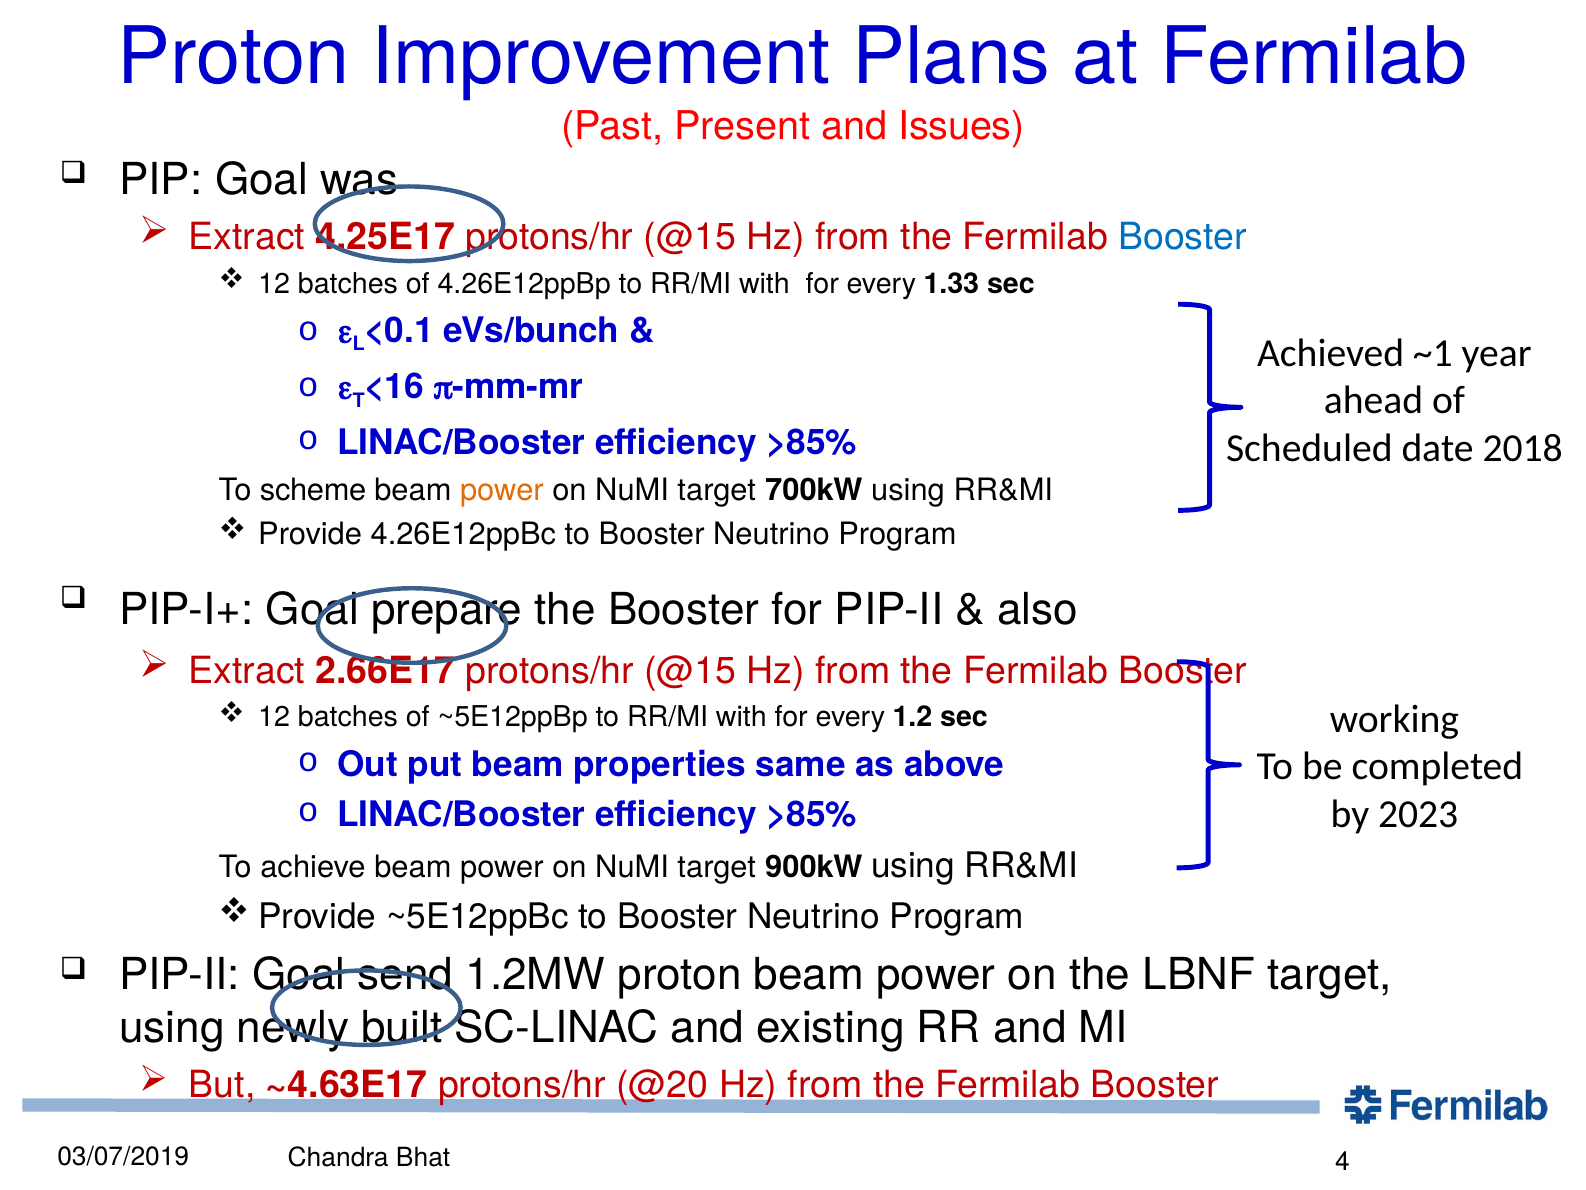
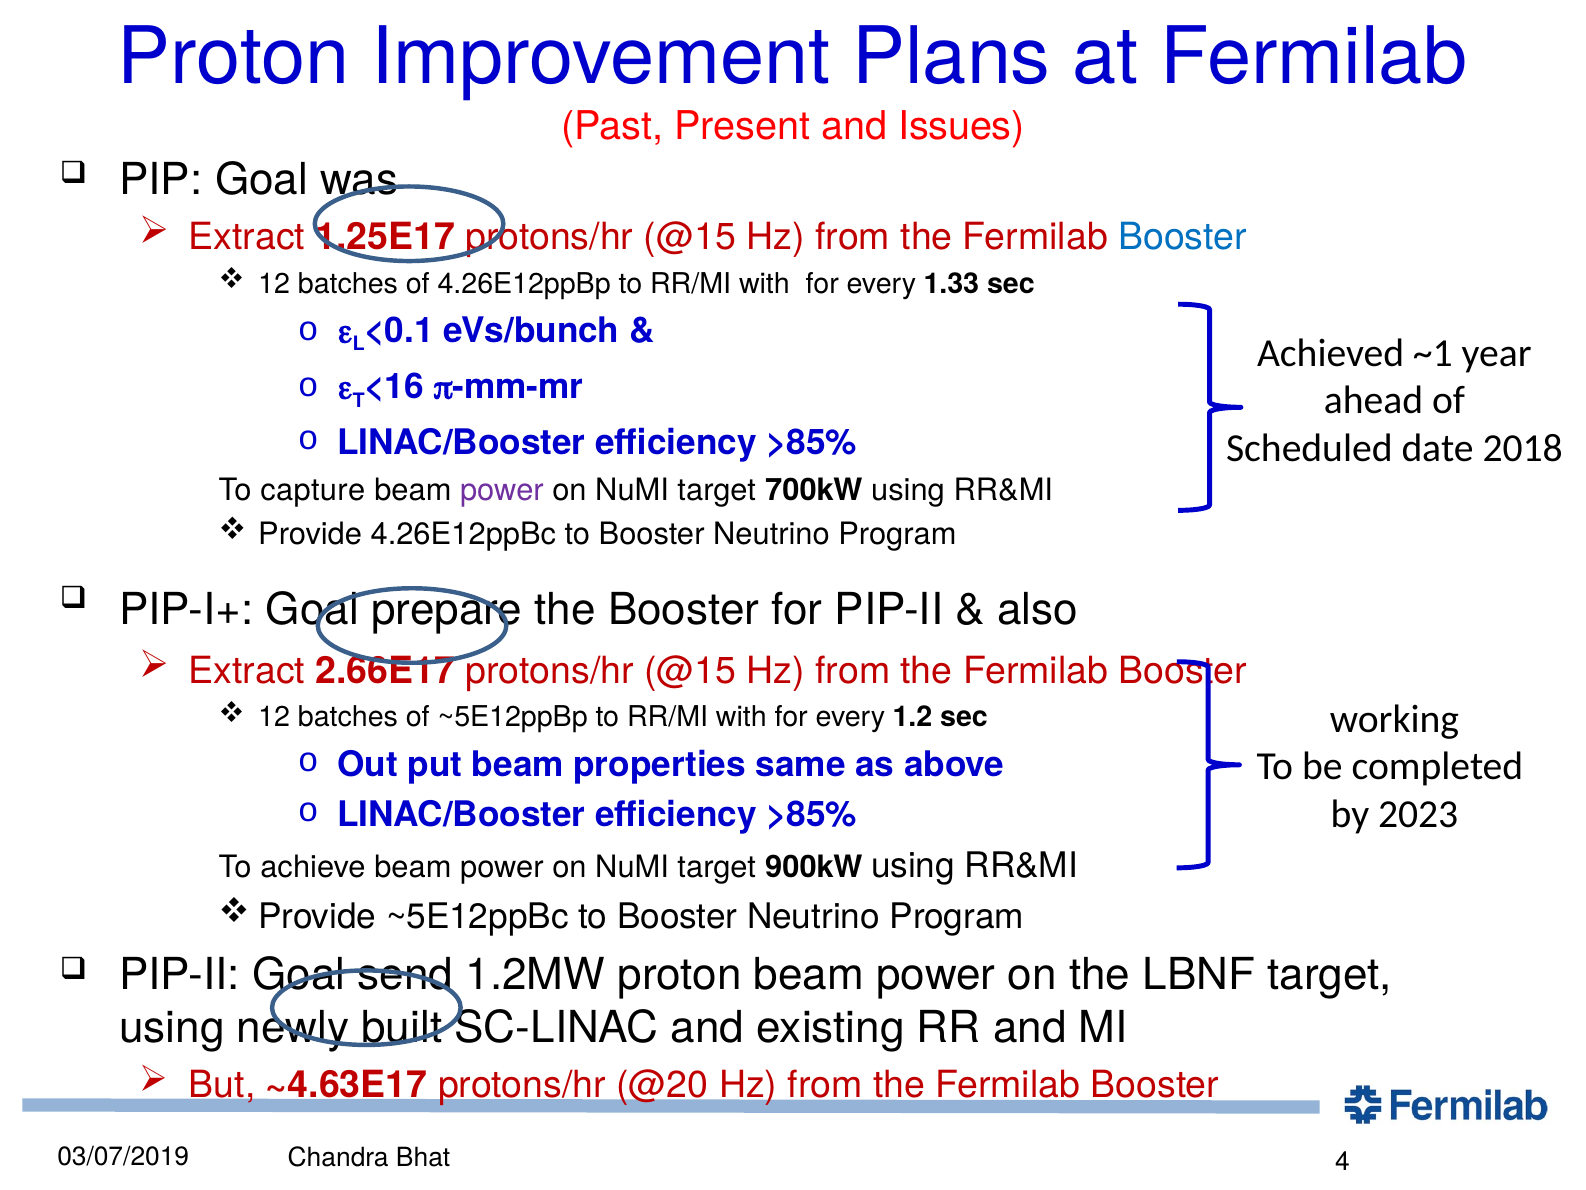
4.25E17: 4.25E17 -> 1.25E17
scheme: scheme -> capture
power at (502, 490) colour: orange -> purple
